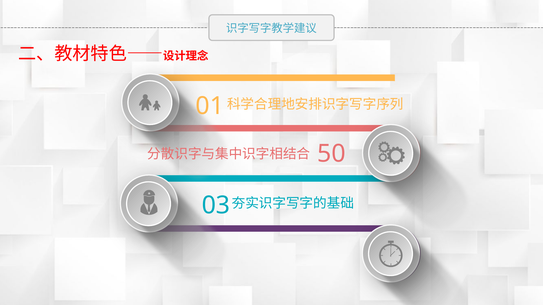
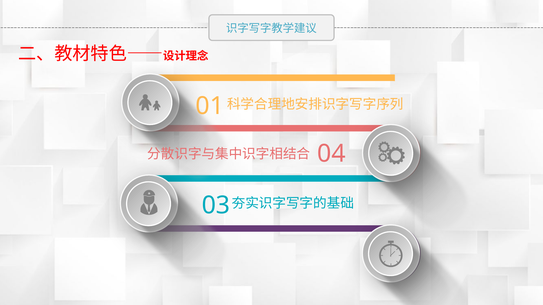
50: 50 -> 04
